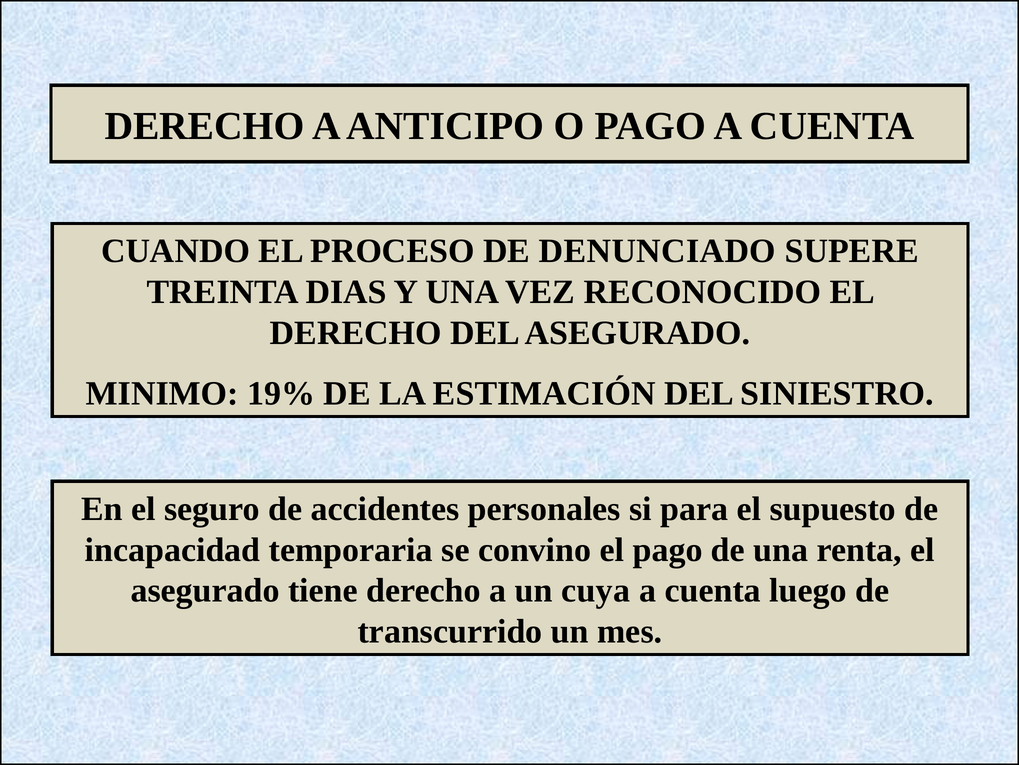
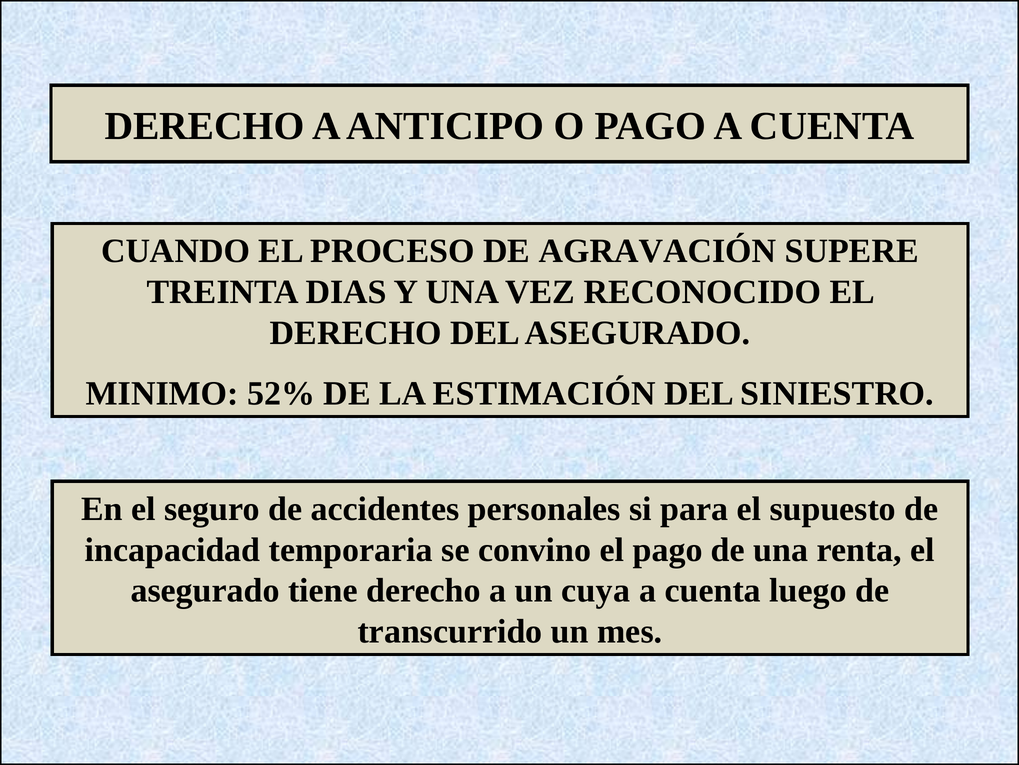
DENUNCIADO: DENUNCIADO -> AGRAVACIÓN
19%: 19% -> 52%
